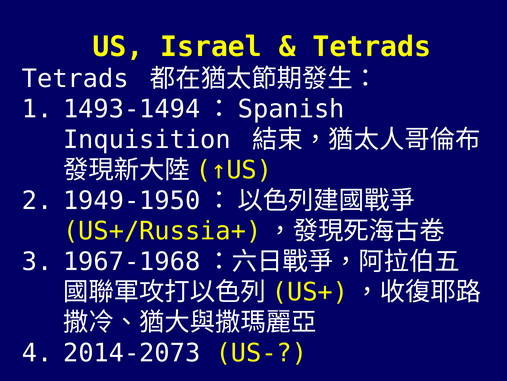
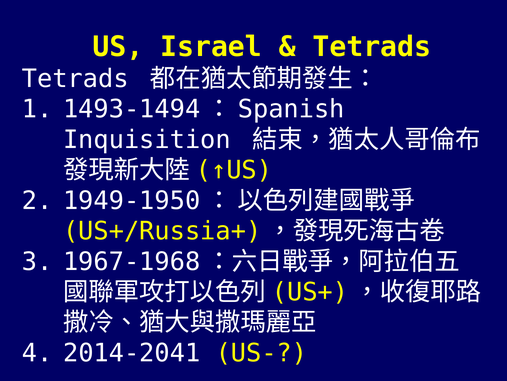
2014-2073: 2014-2073 -> 2014-2041
